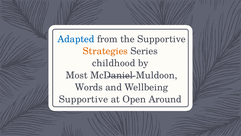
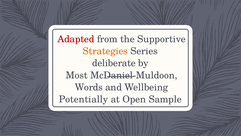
Adapted colour: blue -> red
childhood: childhood -> deliberate
Supportive at (83, 99): Supportive -> Potentially
Around: Around -> Sample
